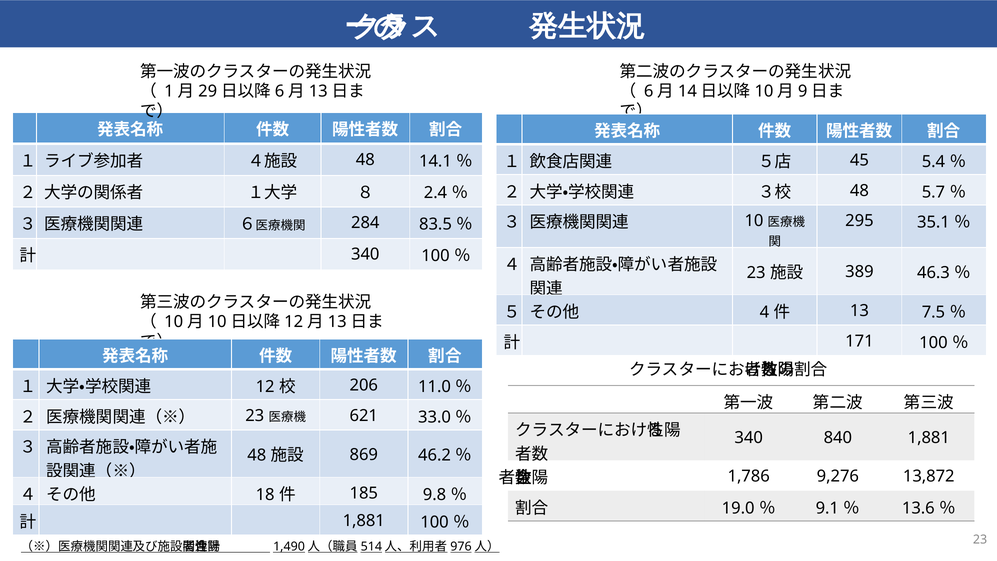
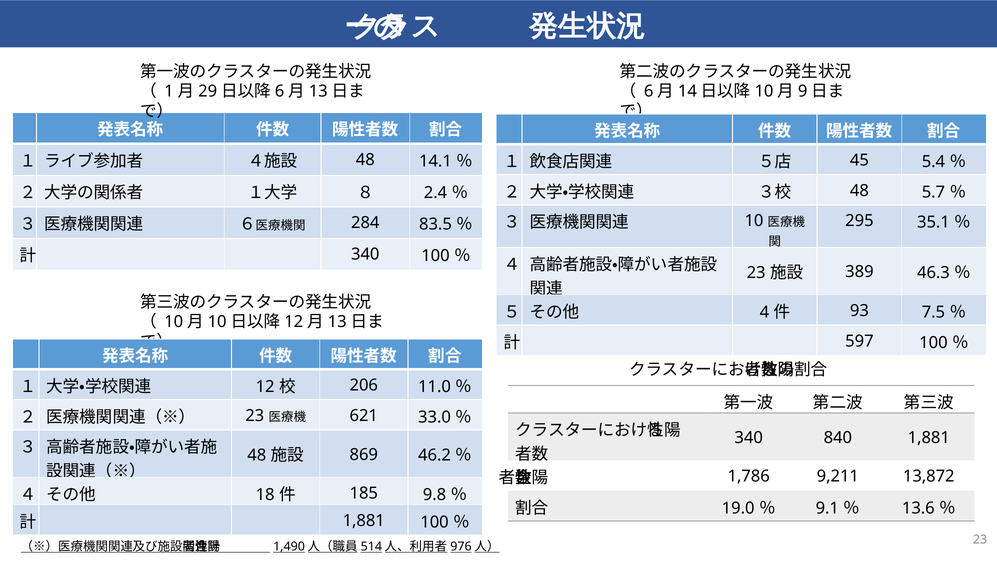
13: 13 -> 93
171: 171 -> 597
9,276: 9,276 -> 9,211
